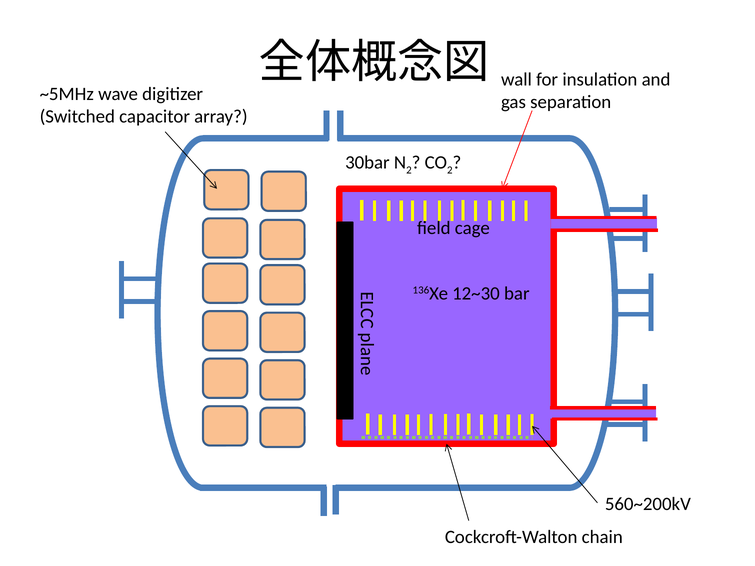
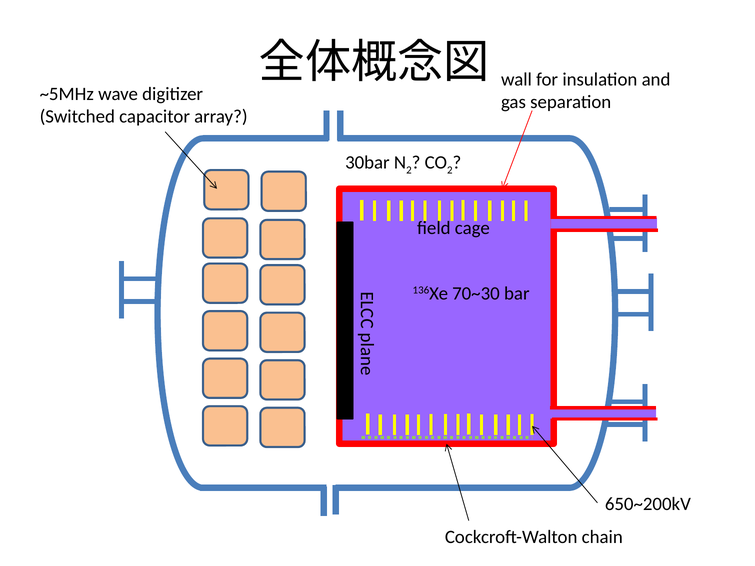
12~30: 12~30 -> 70~30
560~200kV: 560~200kV -> 650~200kV
